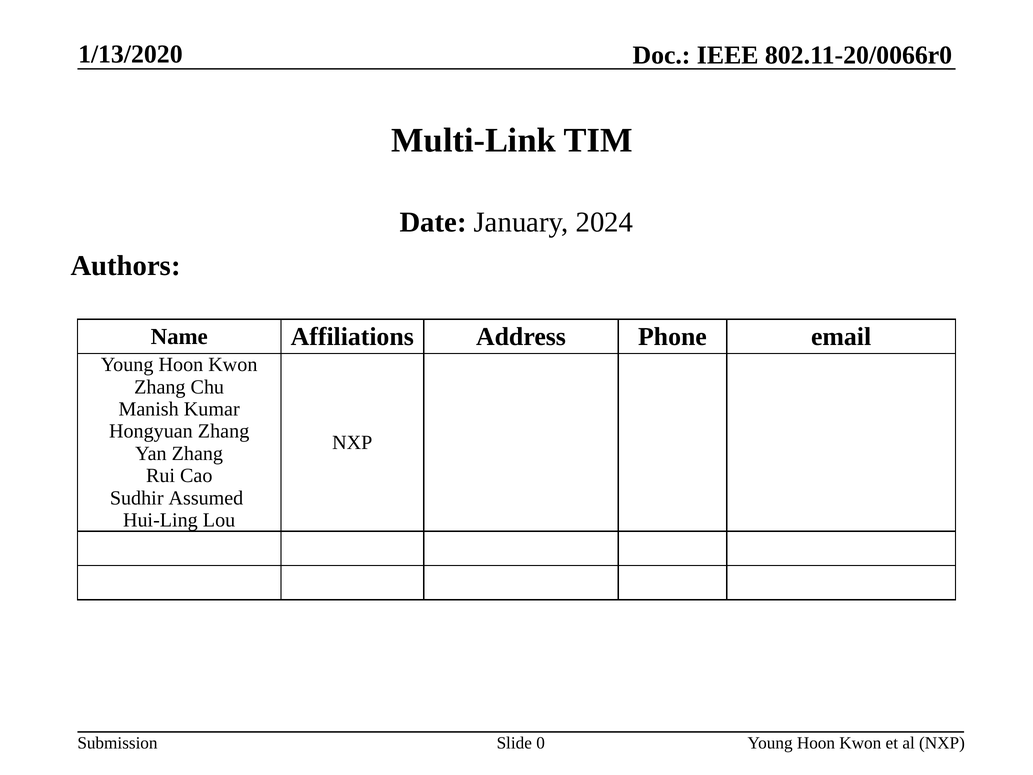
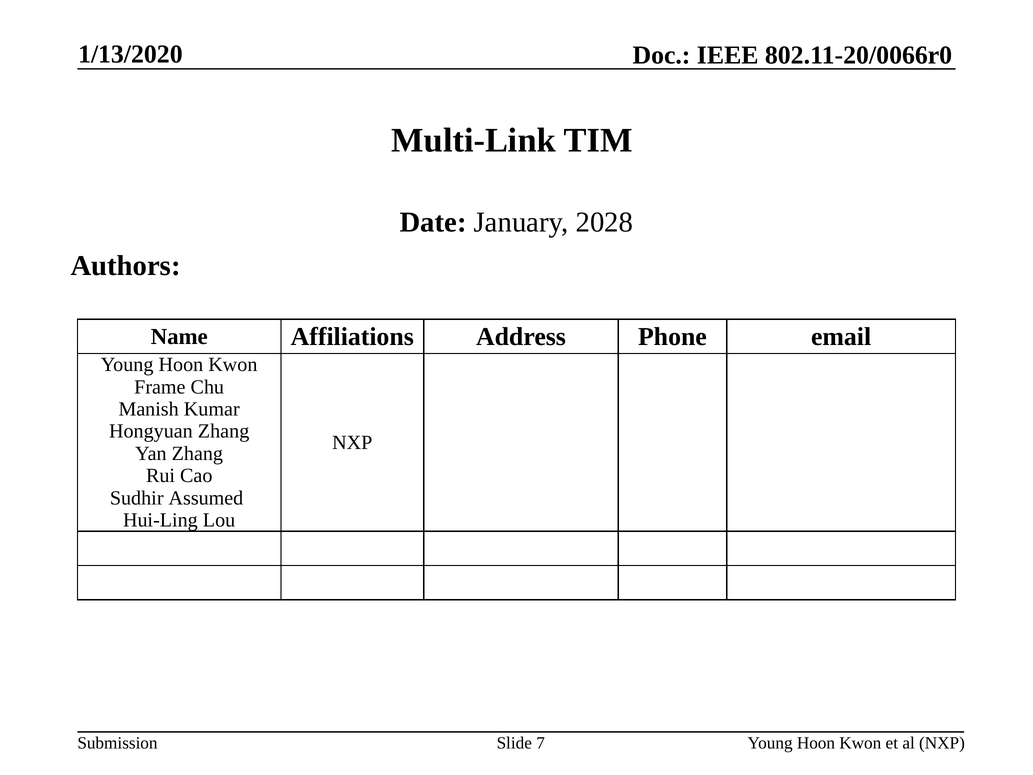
2024: 2024 -> 2028
Zhang at (160, 387): Zhang -> Frame
0: 0 -> 7
